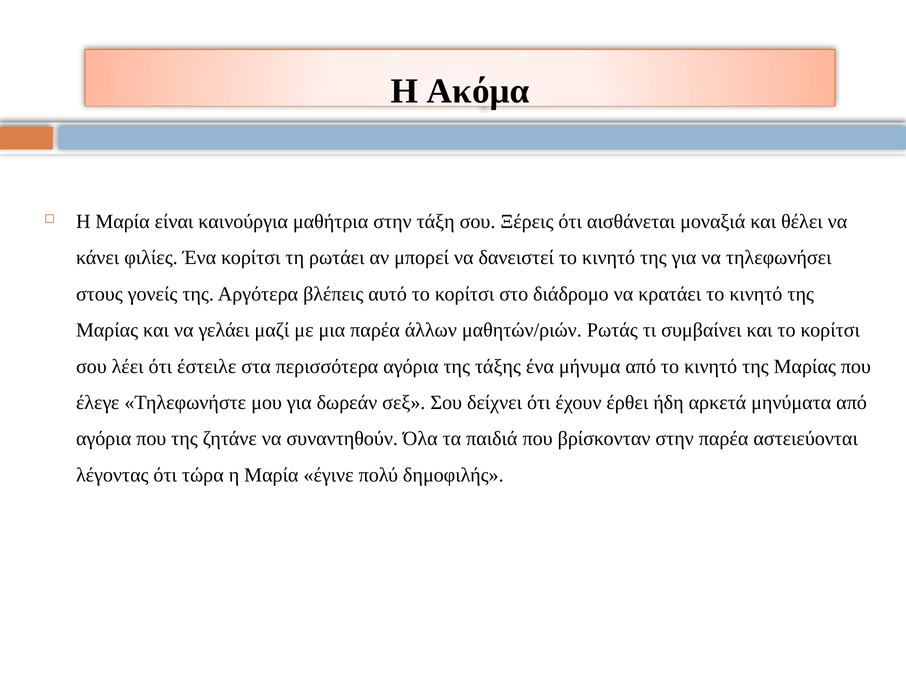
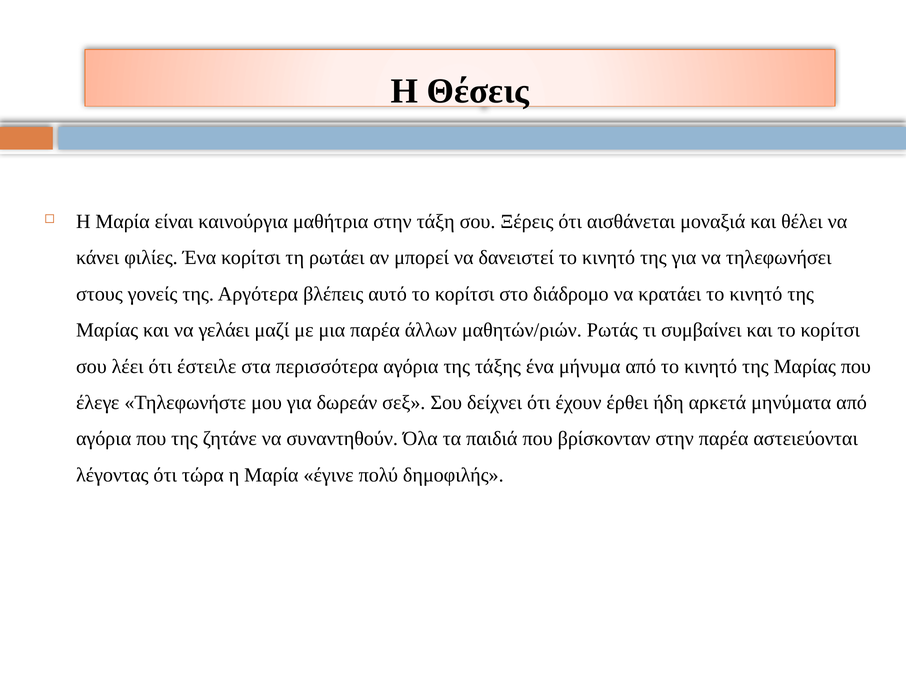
Ακόμα: Ακόμα -> Θέσεις
